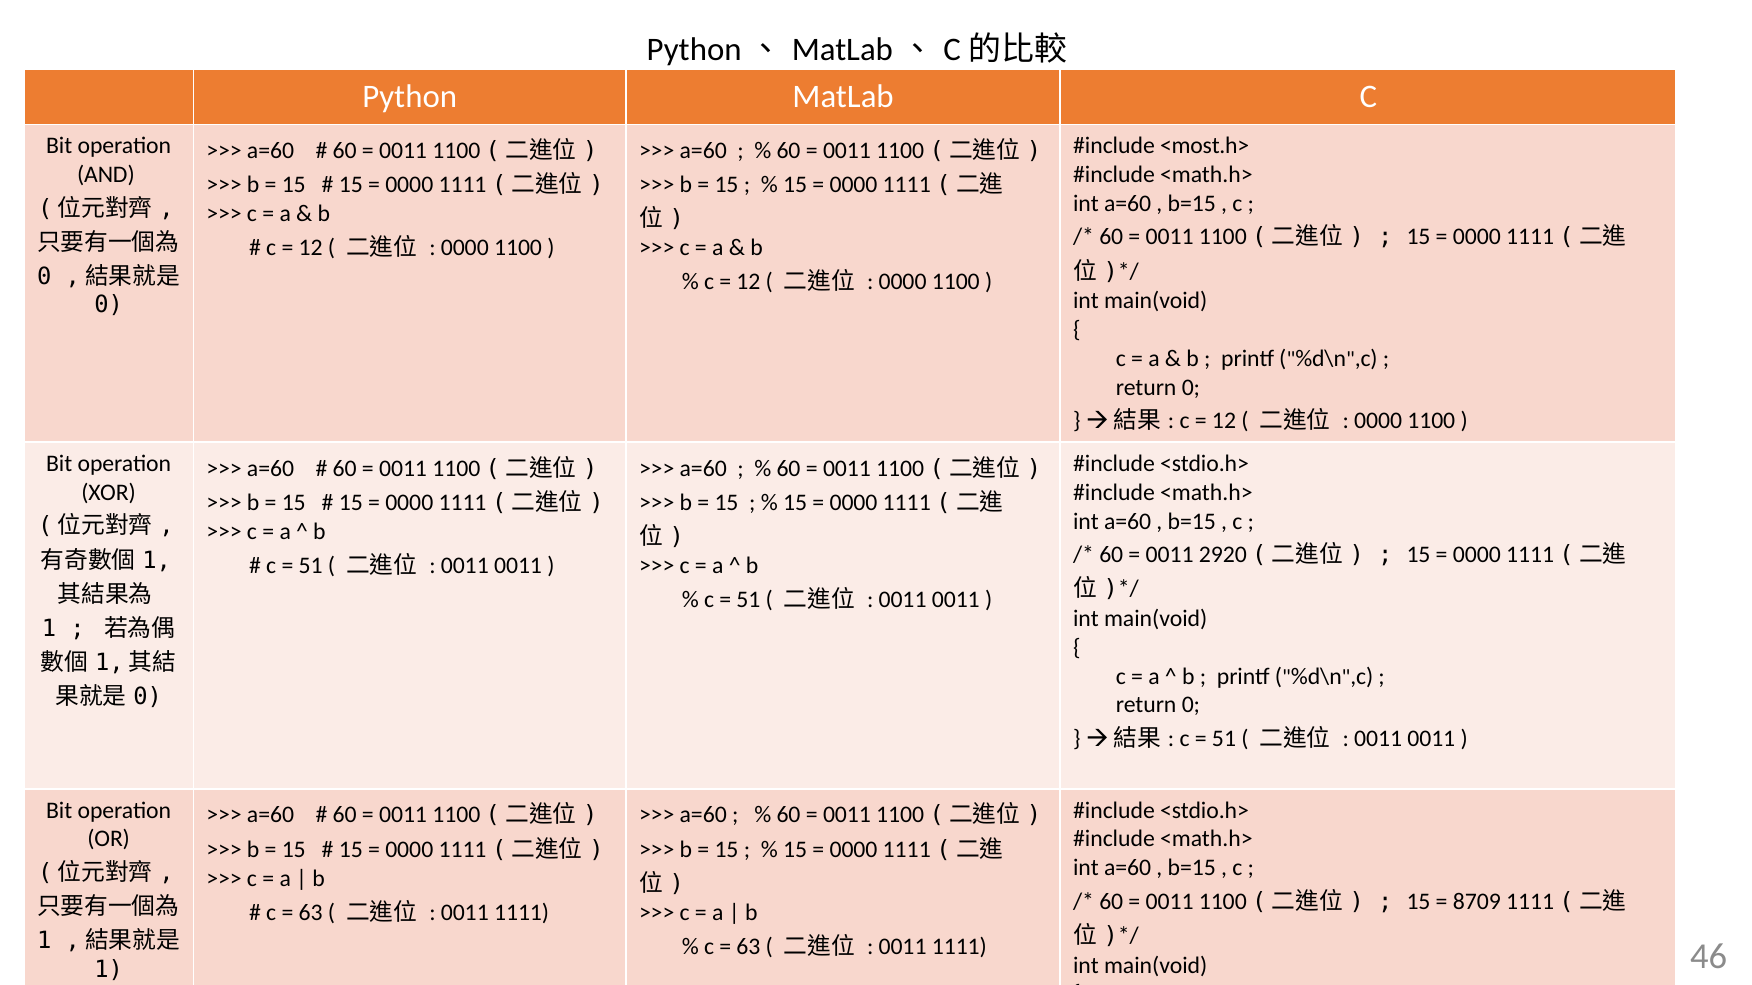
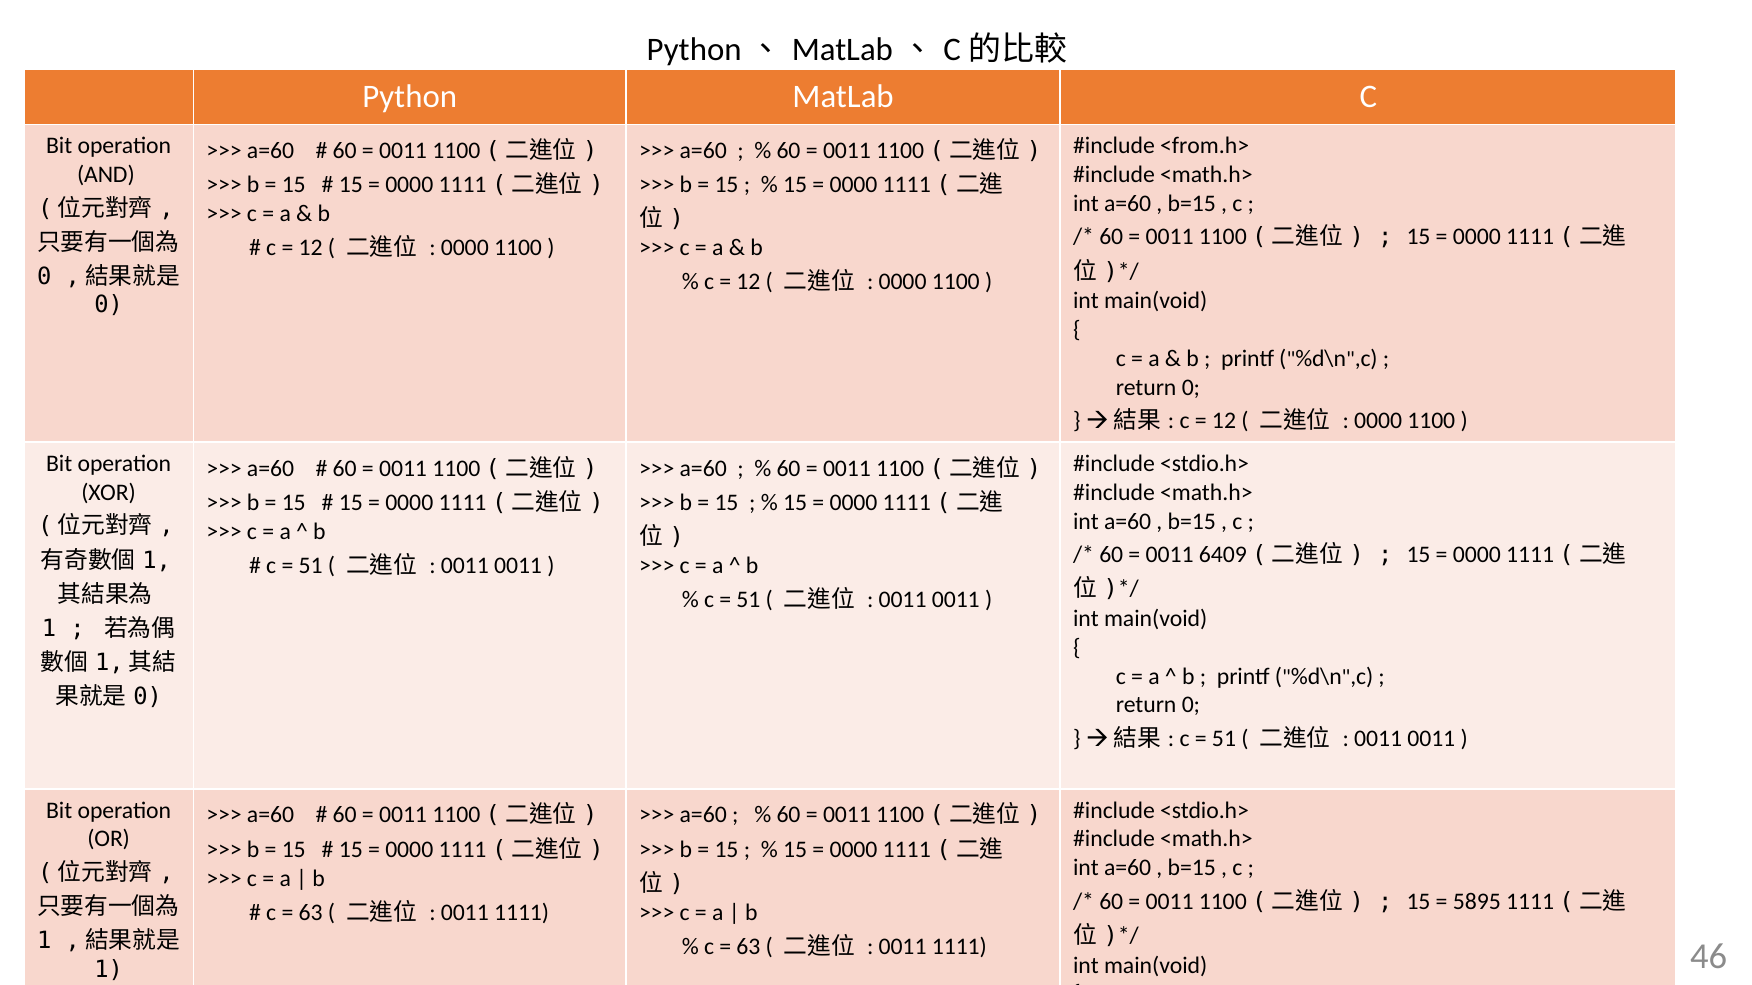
<most.h>: <most.h> -> <from.h>
2920: 2920 -> 6409
8709: 8709 -> 5895
